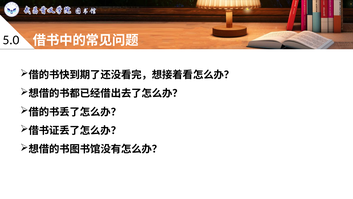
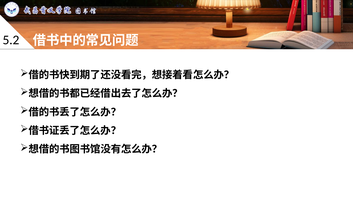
5.0: 5.0 -> 5.2
